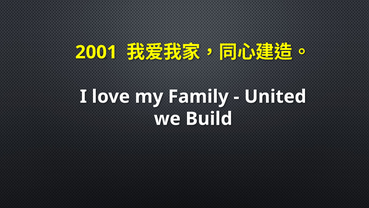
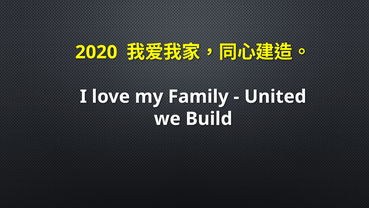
2001: 2001 -> 2020
